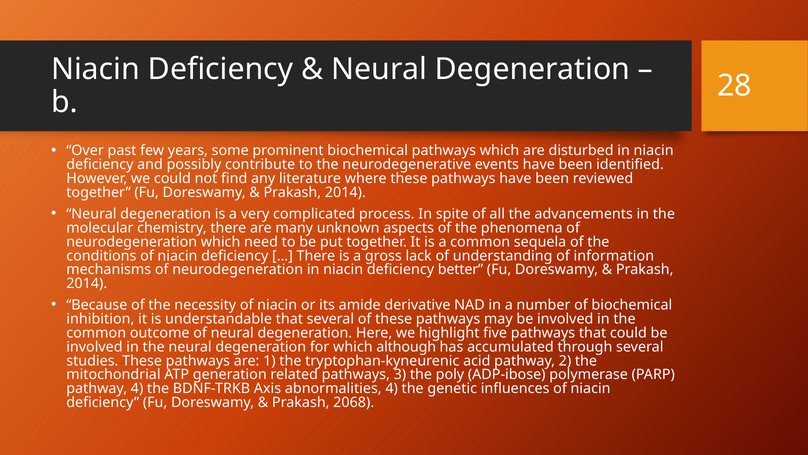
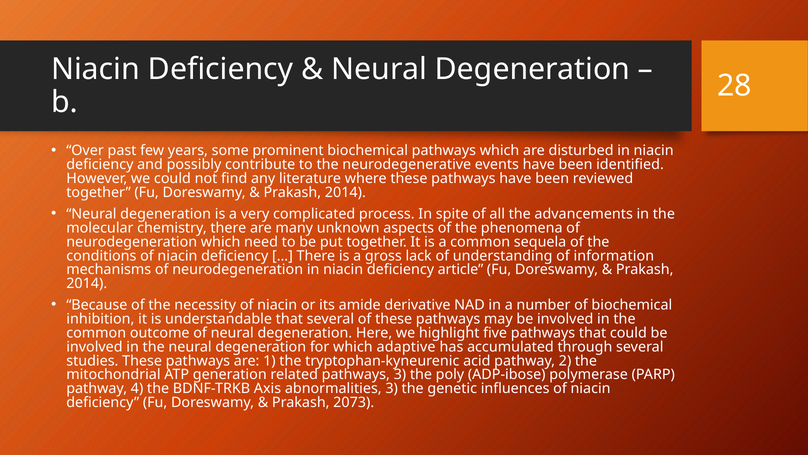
better: better -> article
although: although -> adaptive
abnormalities 4: 4 -> 3
2068: 2068 -> 2073
